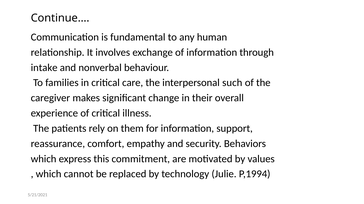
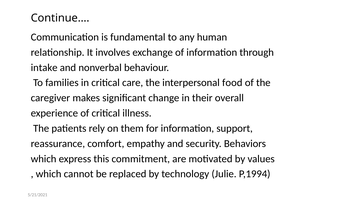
such: such -> food
